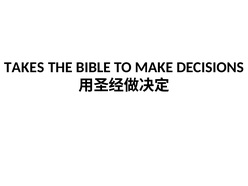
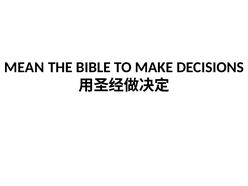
TAKES: TAKES -> MEAN
